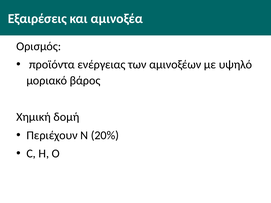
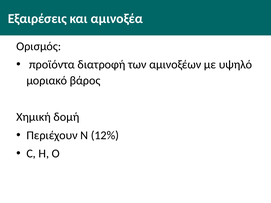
ενέργειας: ενέργειας -> διατροφή
20%: 20% -> 12%
